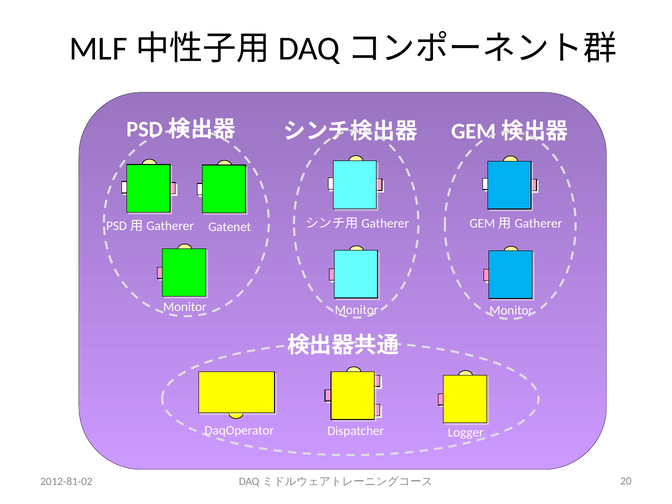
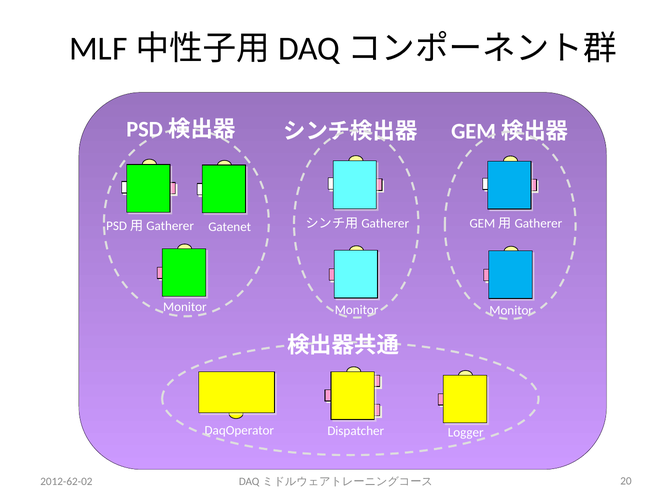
2012-81-02: 2012-81-02 -> 2012-62-02
